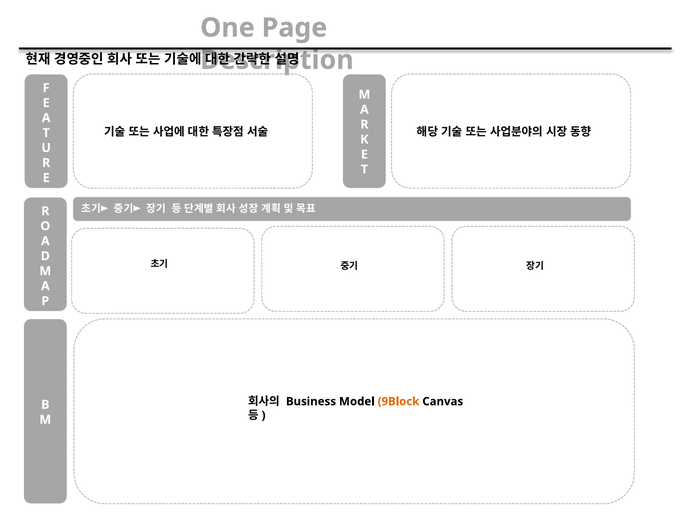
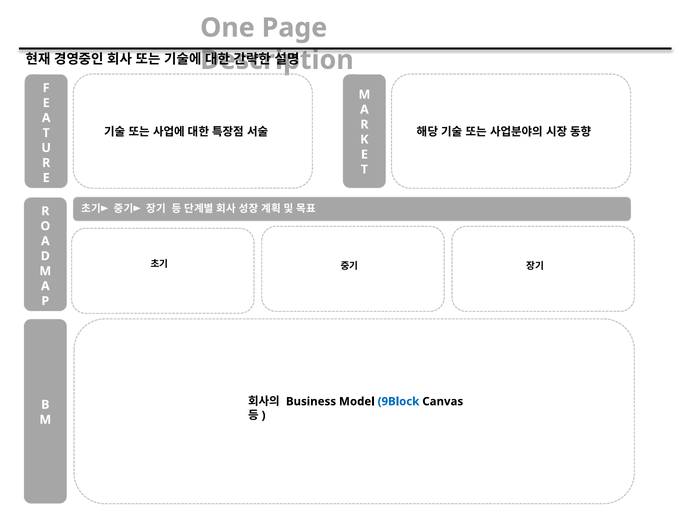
9Block colour: orange -> blue
